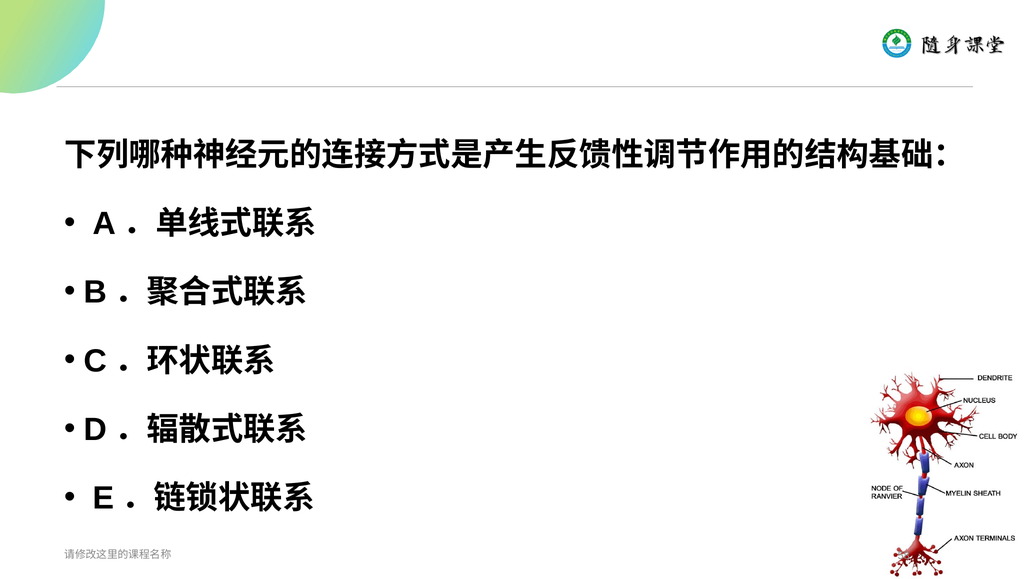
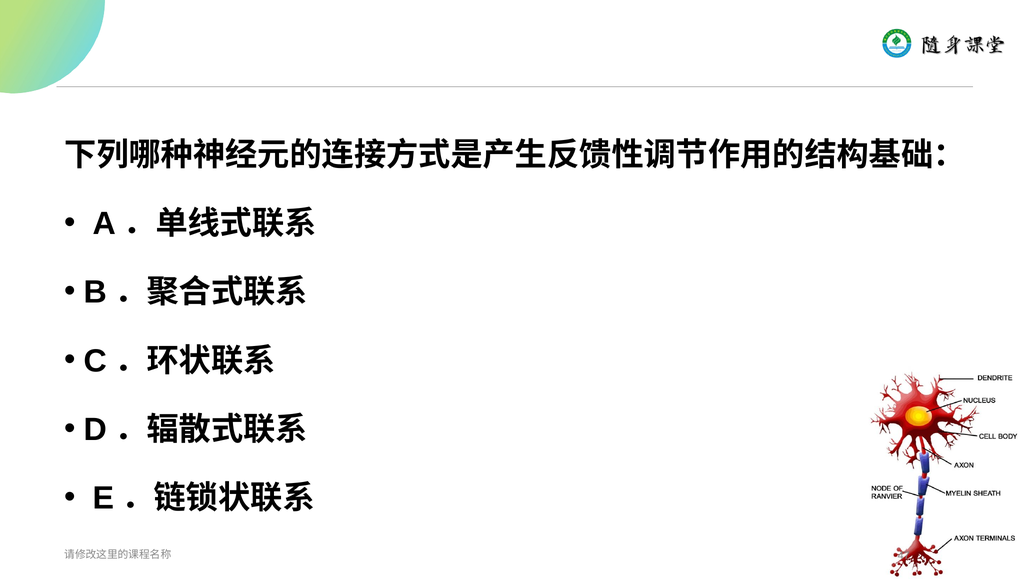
58: 58 -> 47
